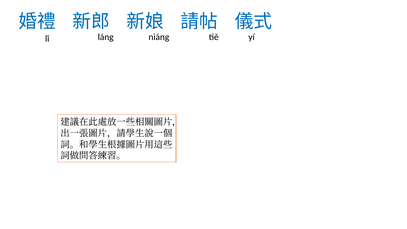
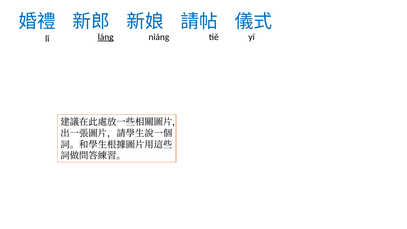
láng underline: none -> present
